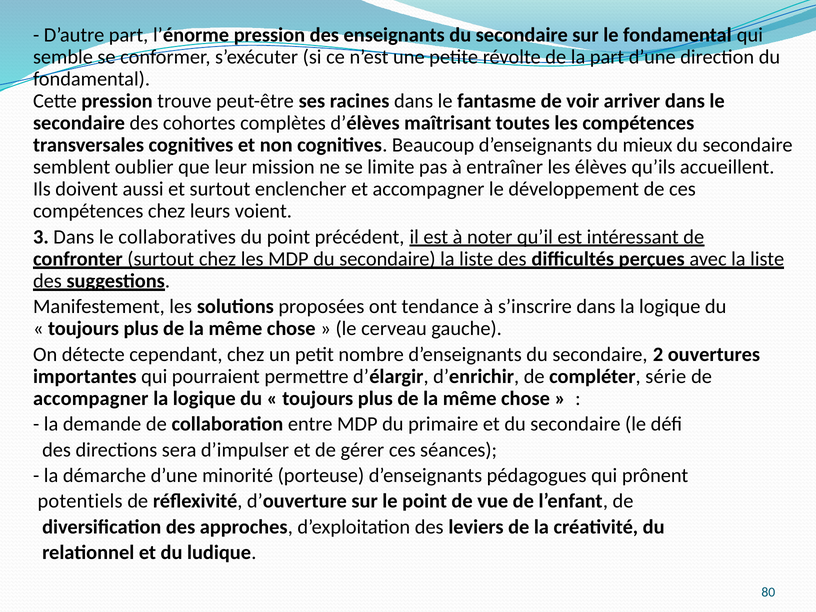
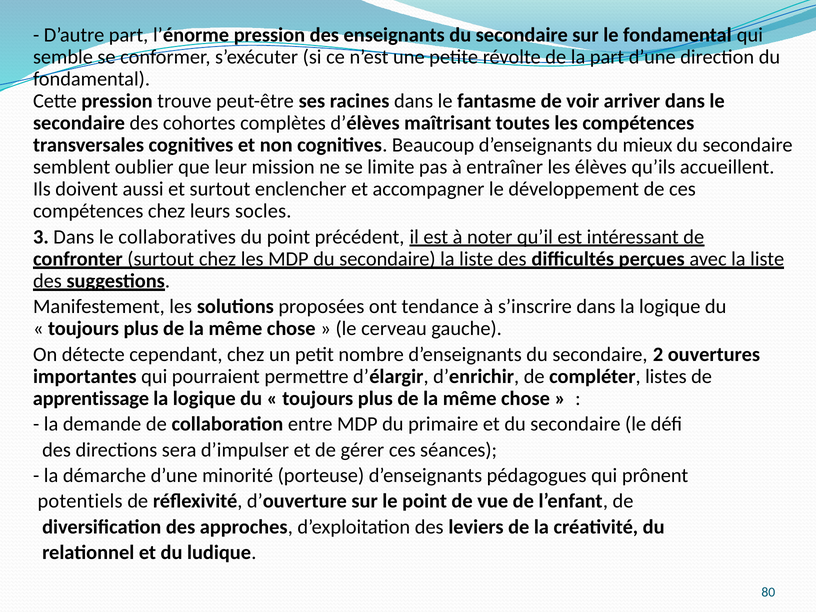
voient: voient -> socles
série: série -> listes
accompagner at (91, 398): accompagner -> apprentissage
